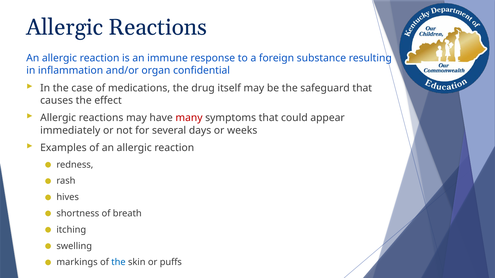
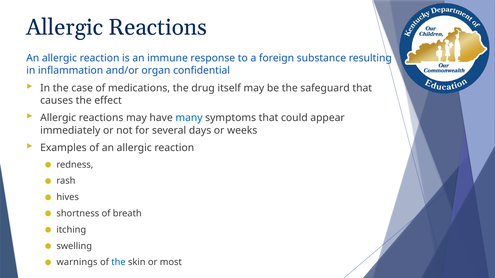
many colour: red -> blue
markings: markings -> warnings
puffs: puffs -> most
